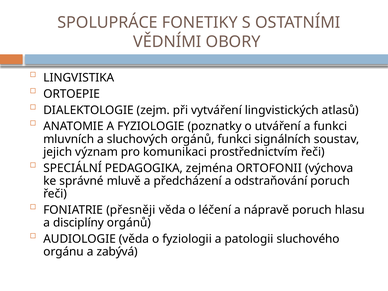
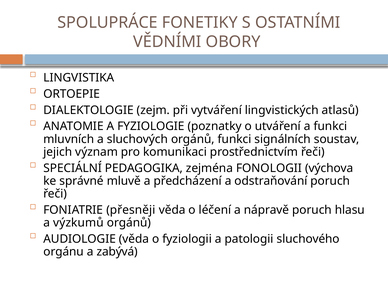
ORTOFONII: ORTOFONII -> FONOLOGII
disciplíny: disciplíny -> výzkumů
